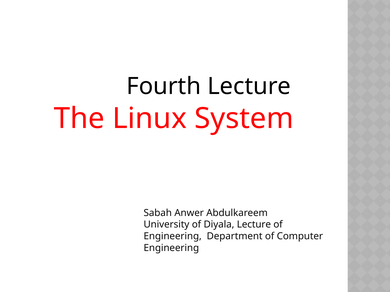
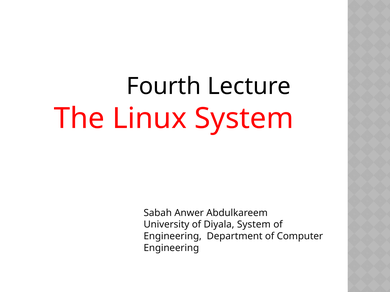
Diyala Lecture: Lecture -> System
